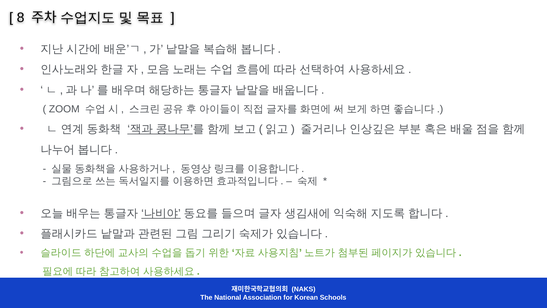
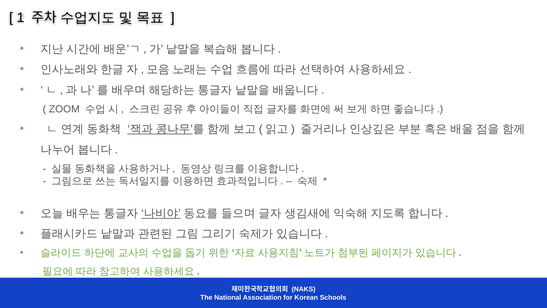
8: 8 -> 1
